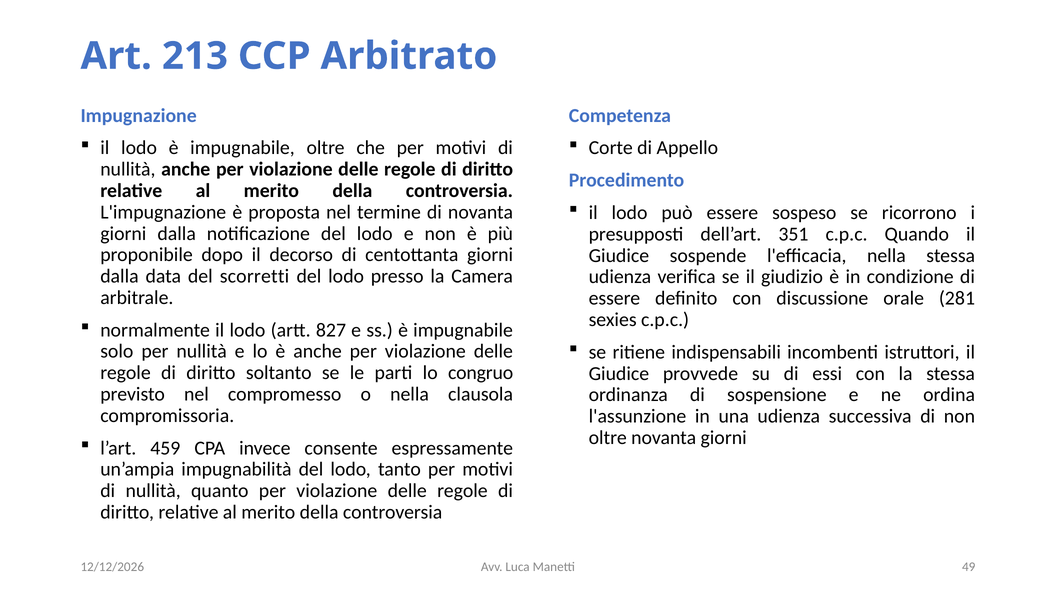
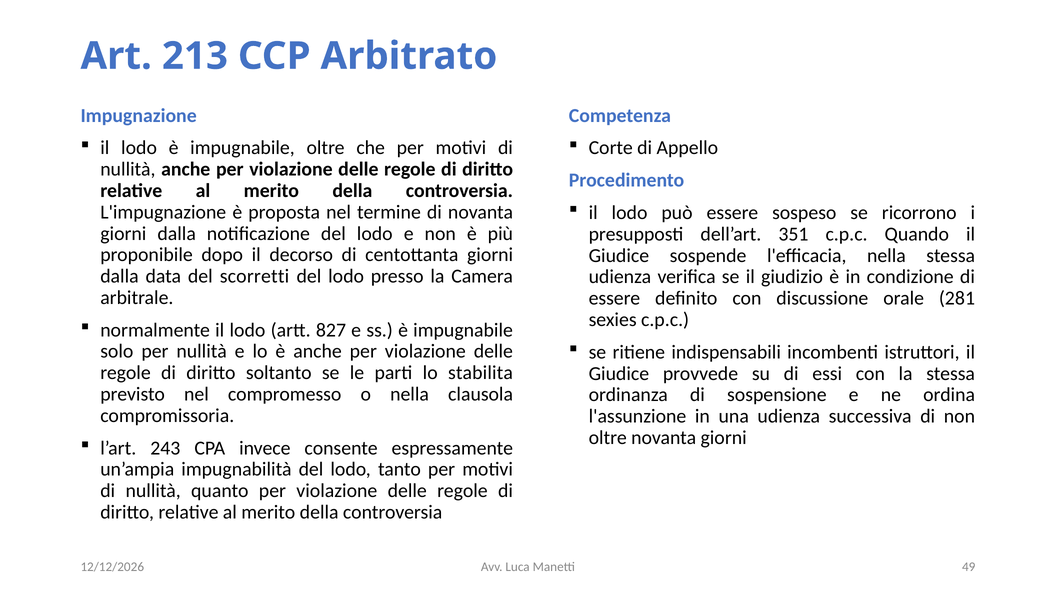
congruo: congruo -> stabilita
459: 459 -> 243
